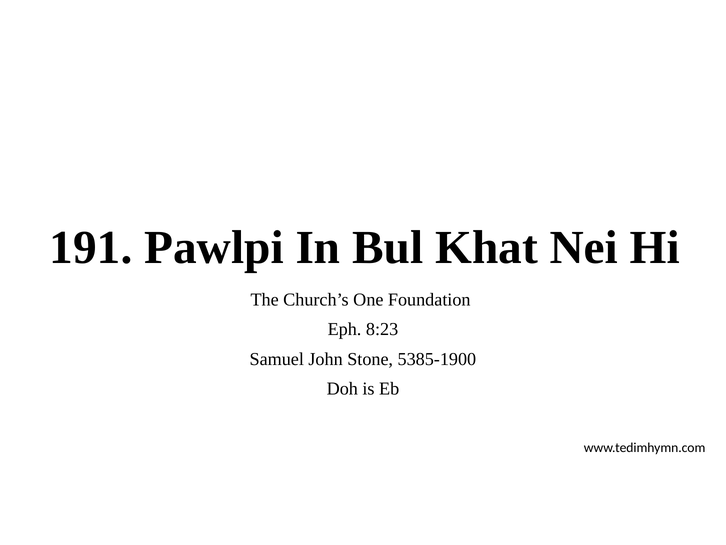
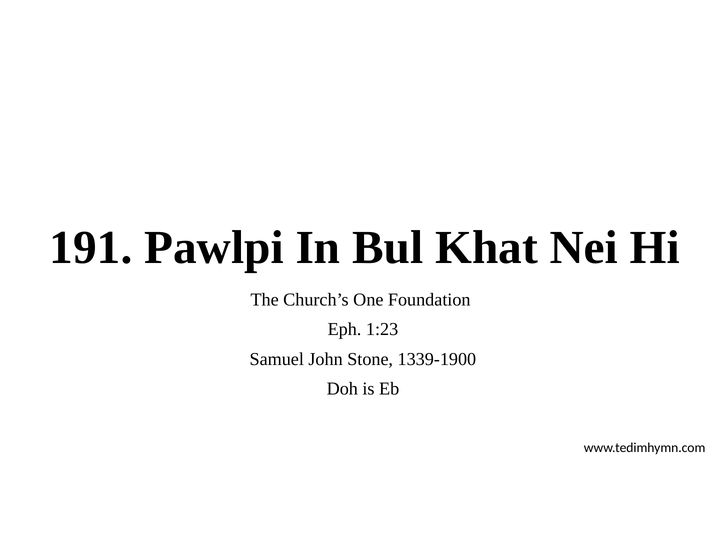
8:23: 8:23 -> 1:23
5385-1900: 5385-1900 -> 1339-1900
